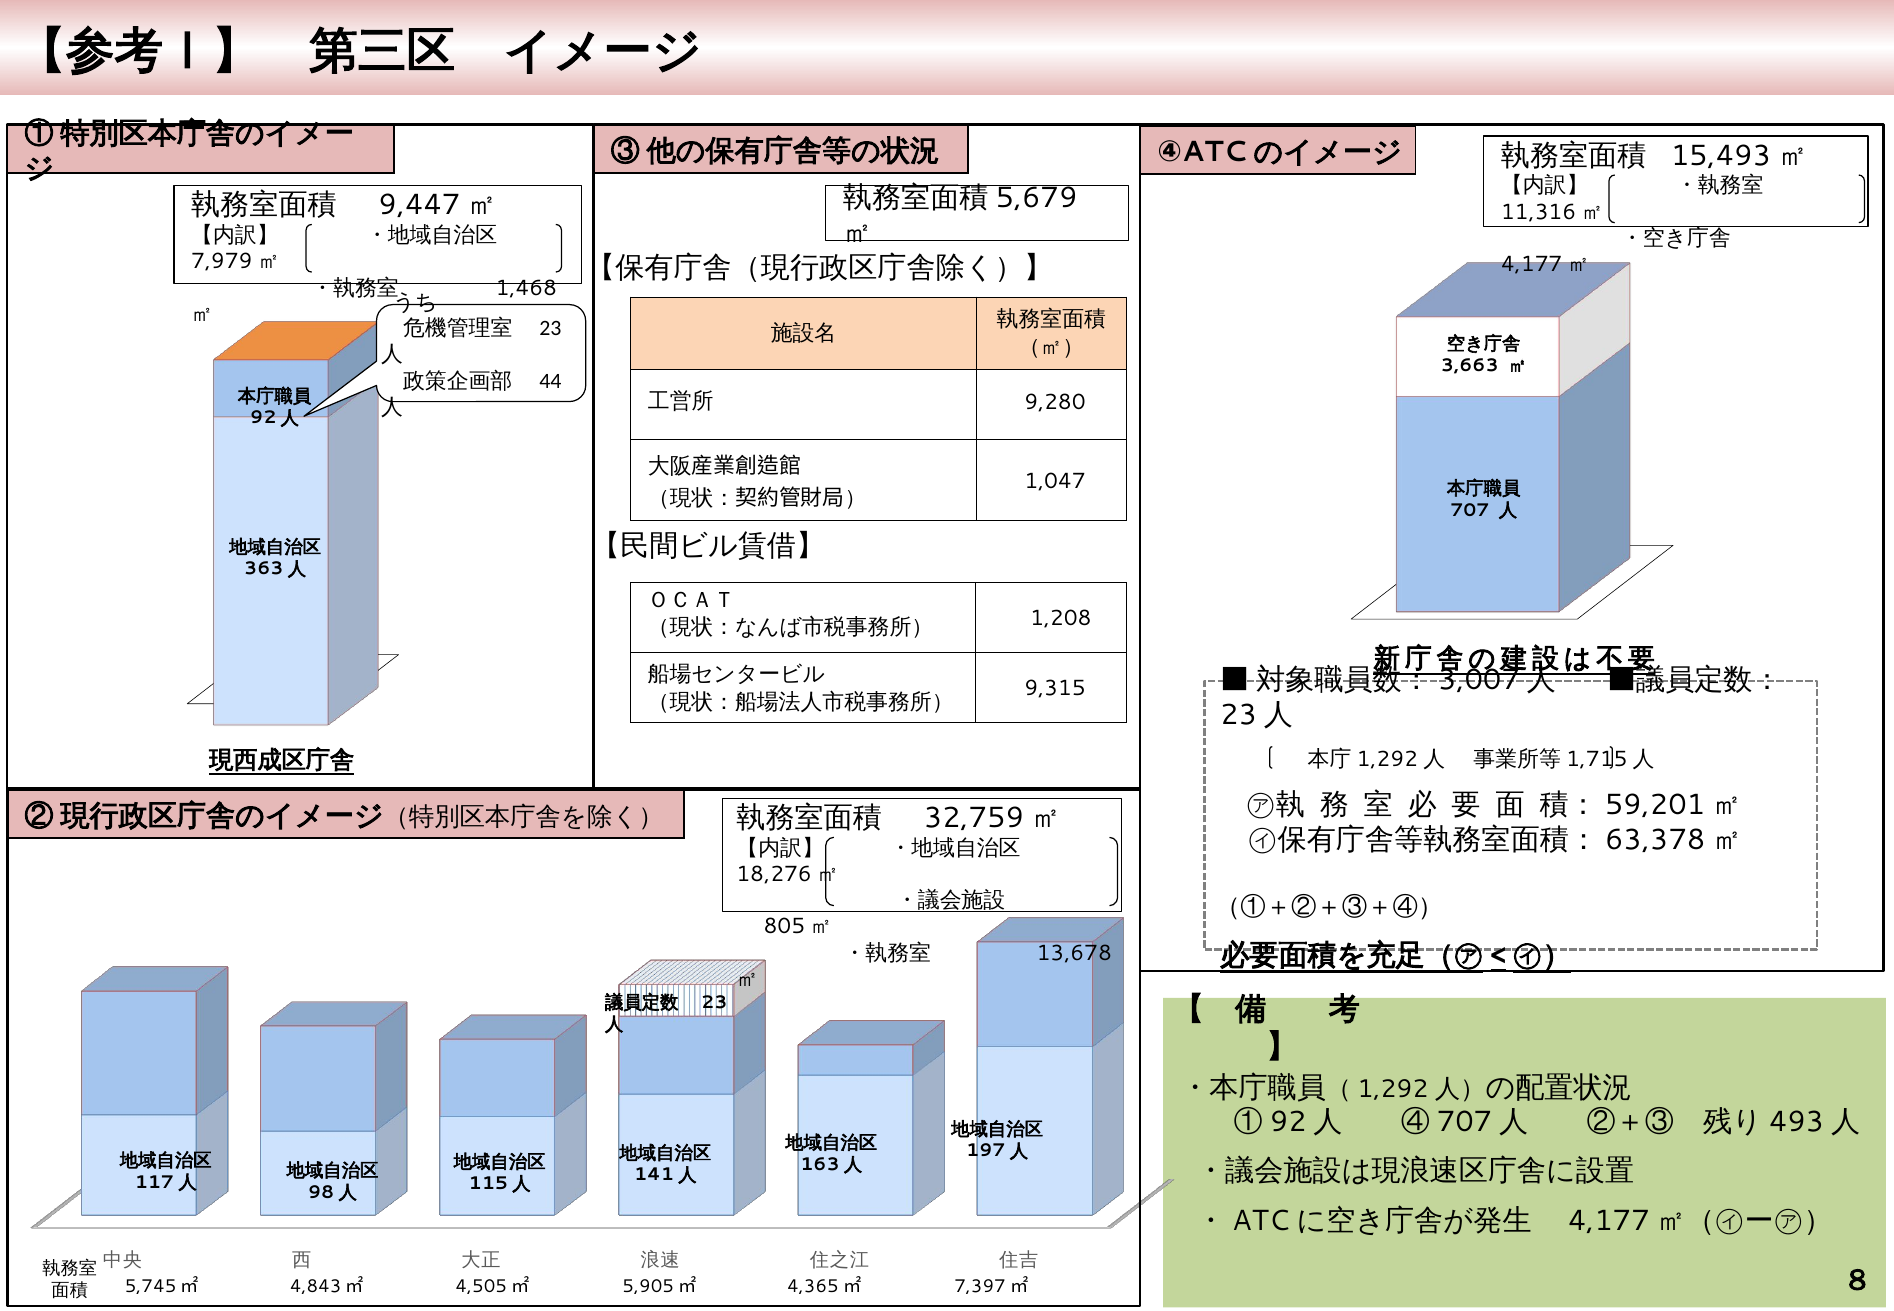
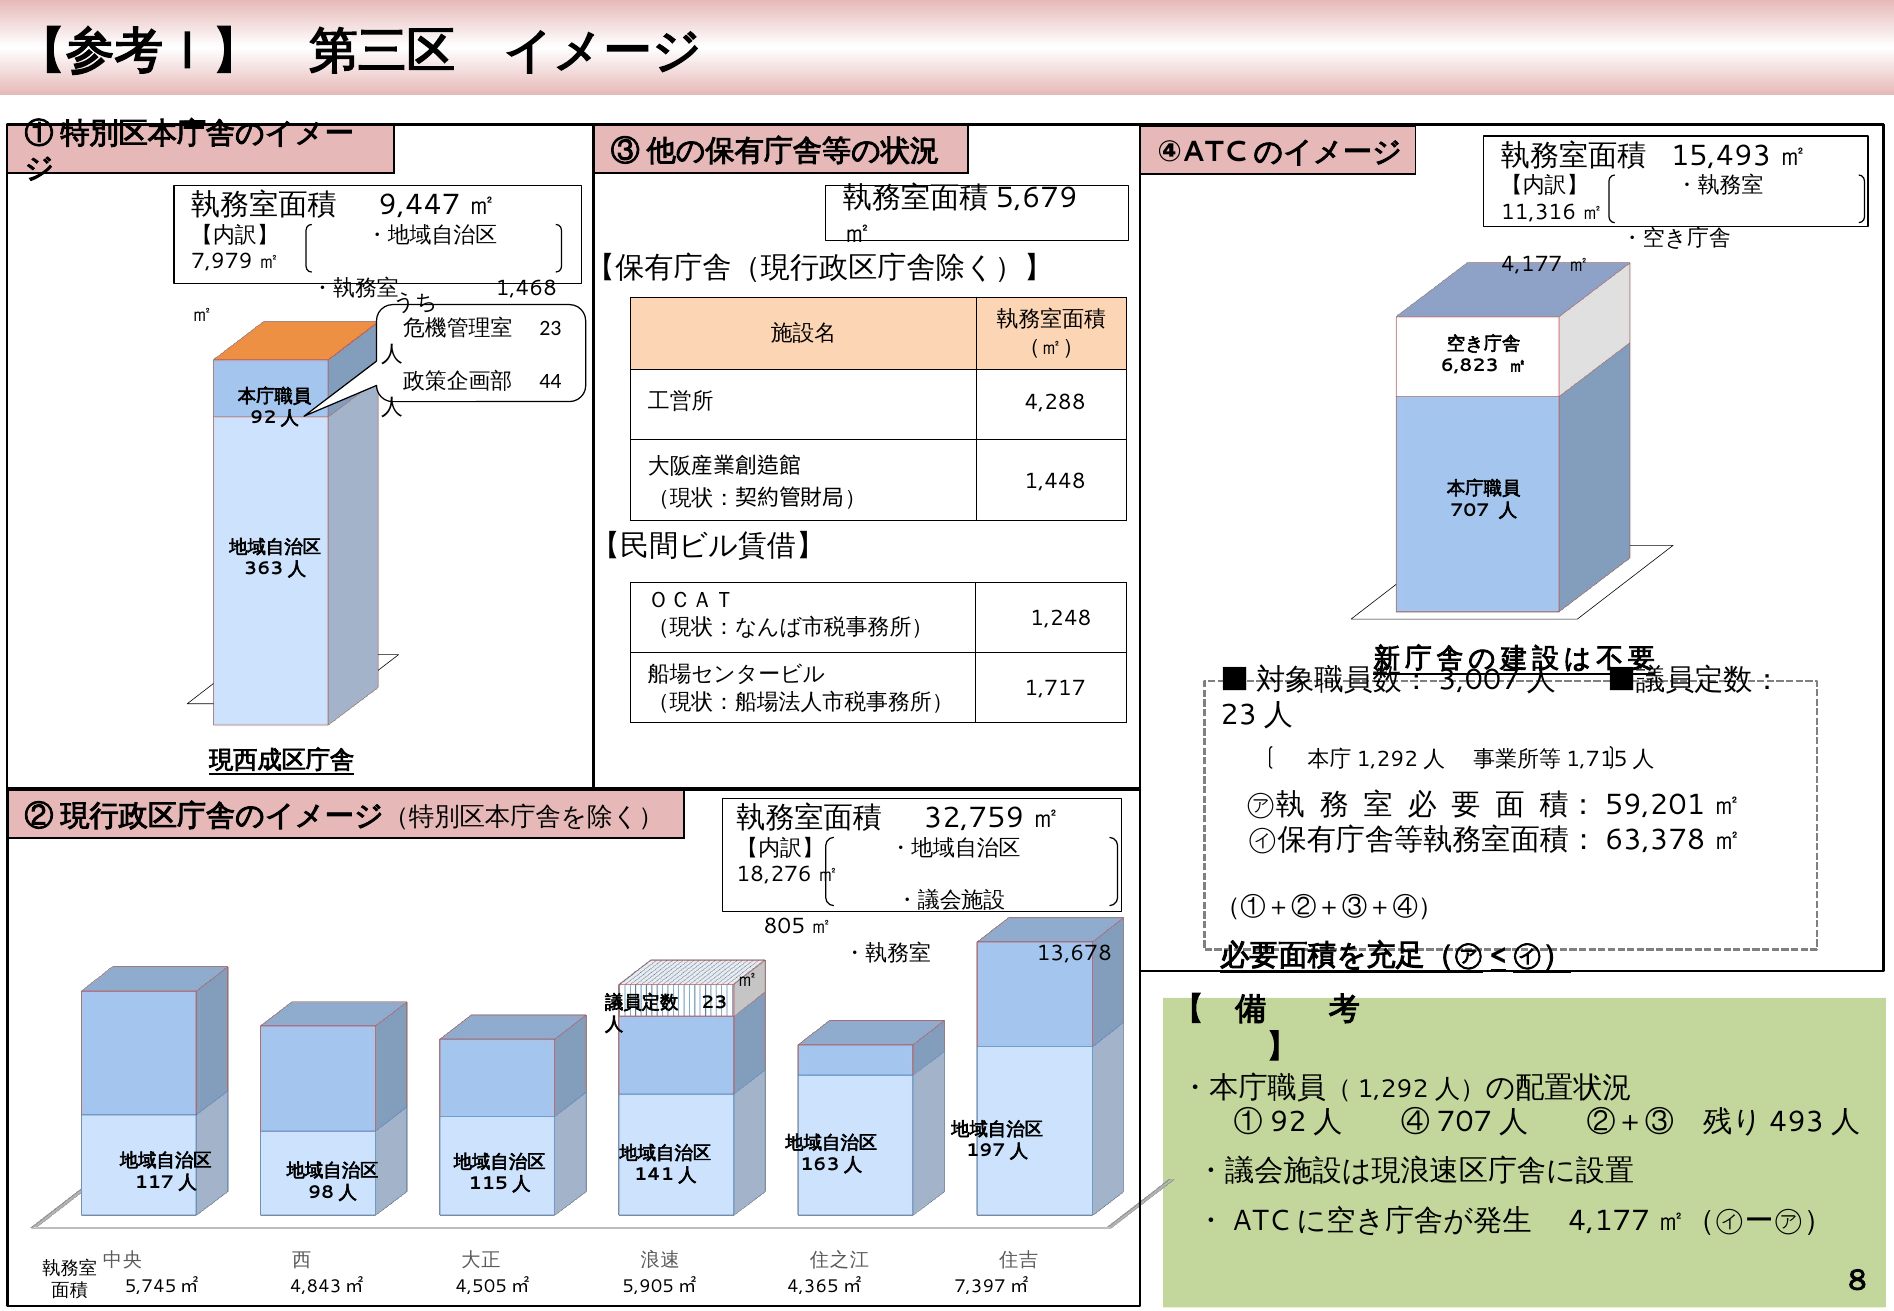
3,663: 3,663 -> 6,823
9,280: 9,280 -> 4,288
1,047: 1,047 -> 1,448
1,208: 1,208 -> 1,248
9,315: 9,315 -> 1,717
